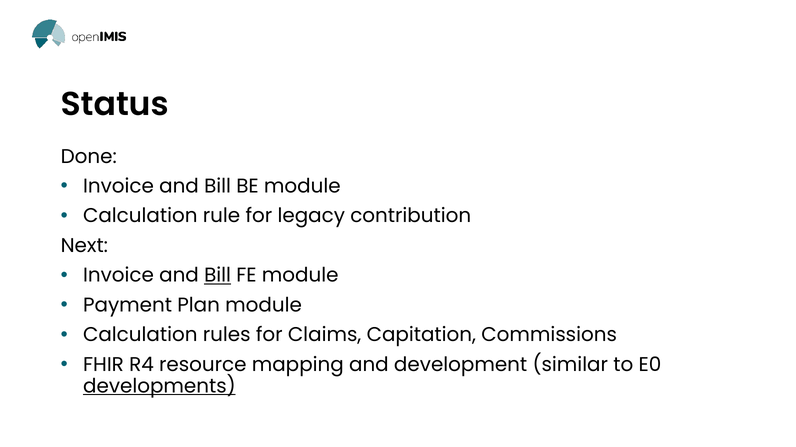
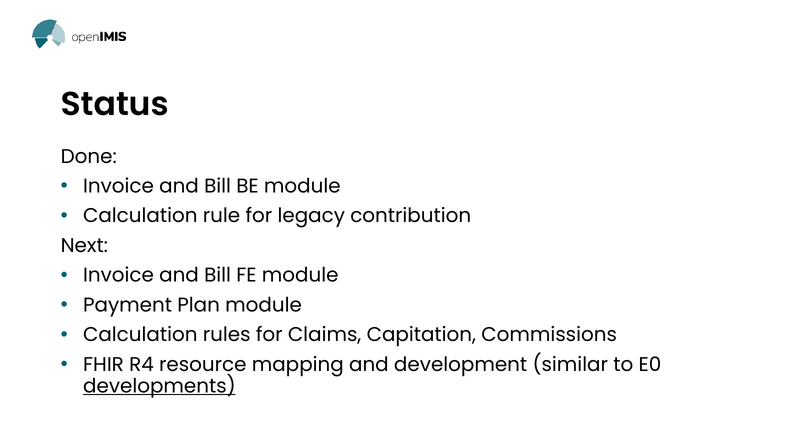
Bill at (218, 276) underline: present -> none
